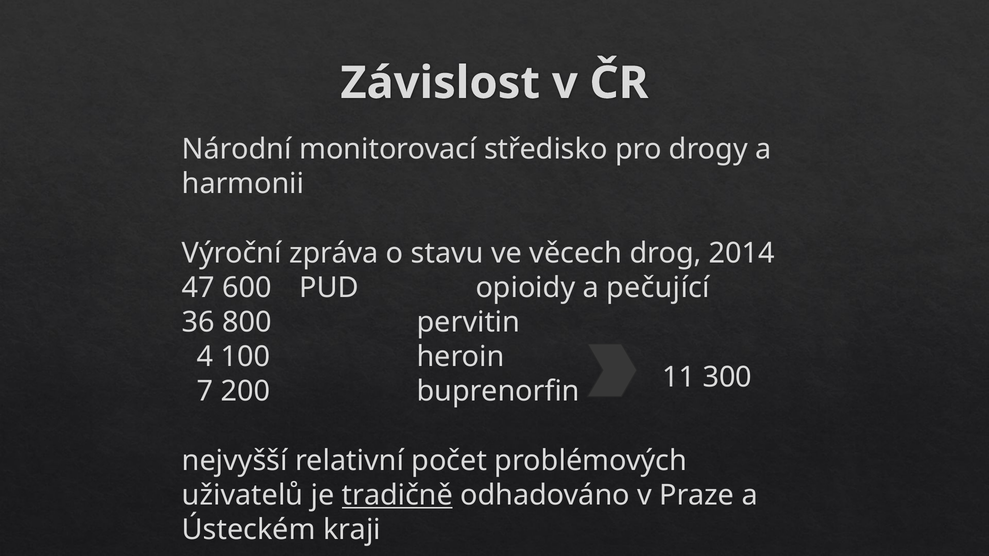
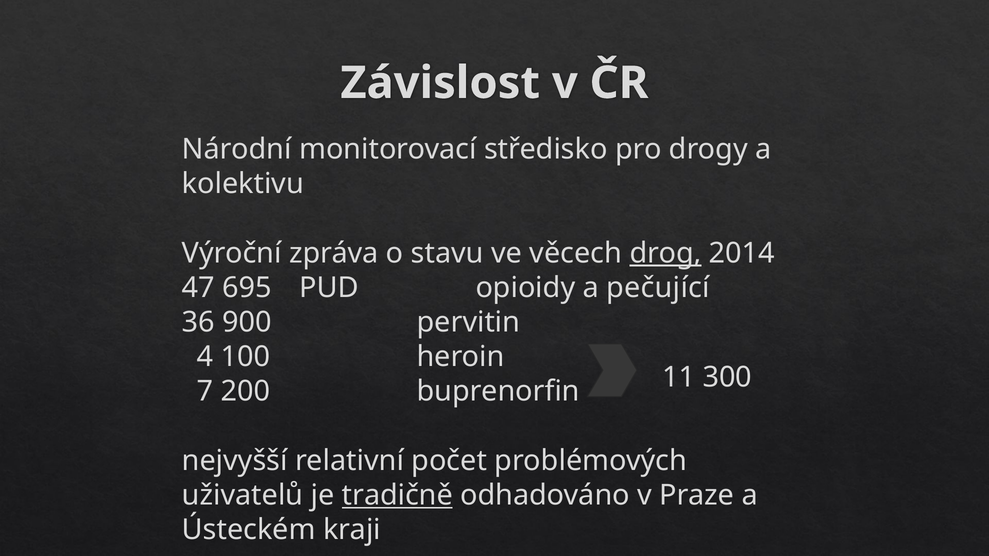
harmonii: harmonii -> kolektivu
drog underline: none -> present
600: 600 -> 695
800: 800 -> 900
